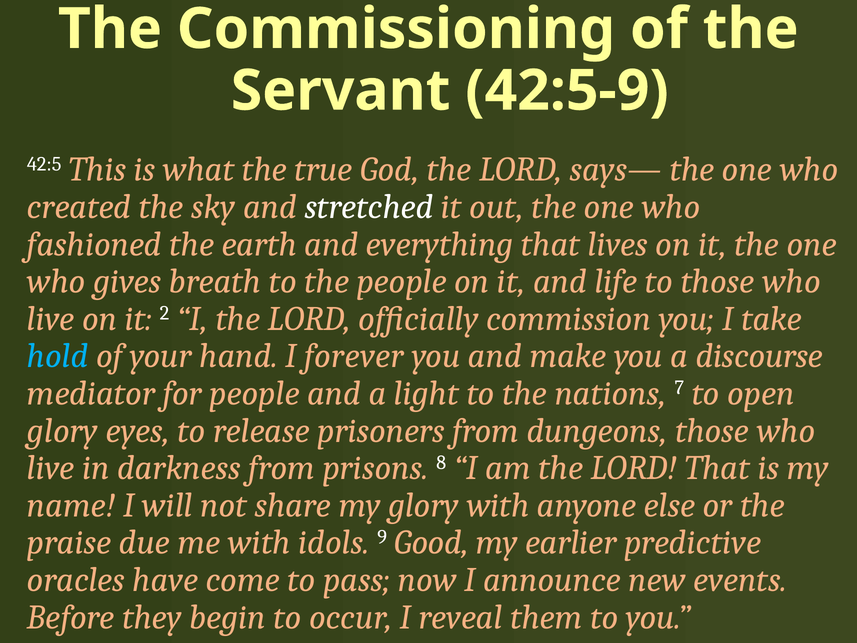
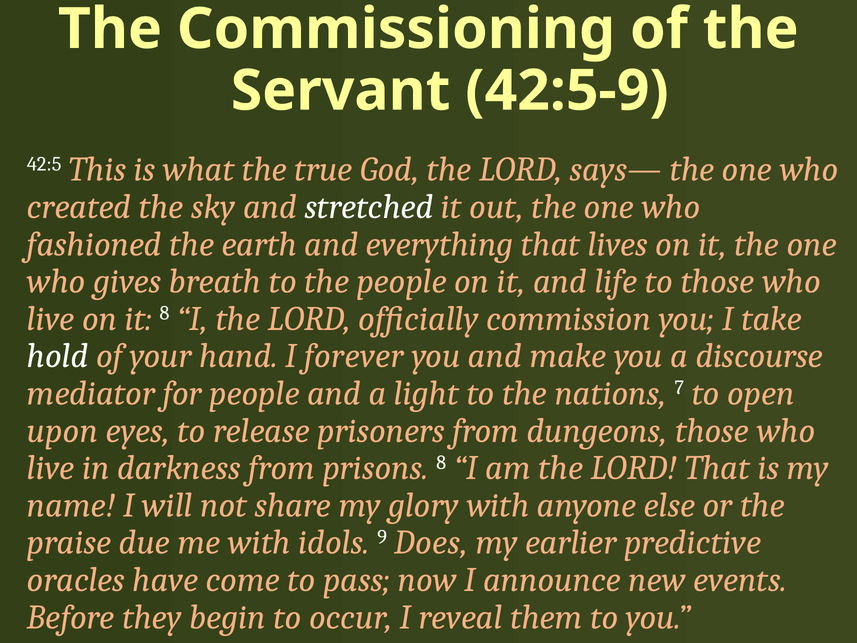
it 2: 2 -> 8
hold colour: light blue -> white
glory at (62, 430): glory -> upon
Good: Good -> Does
